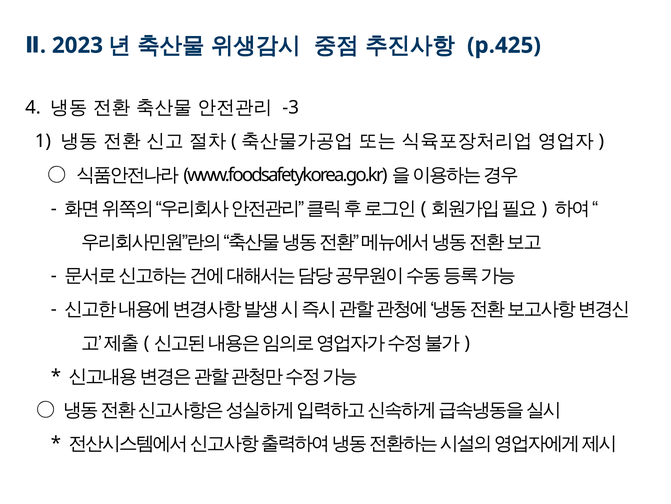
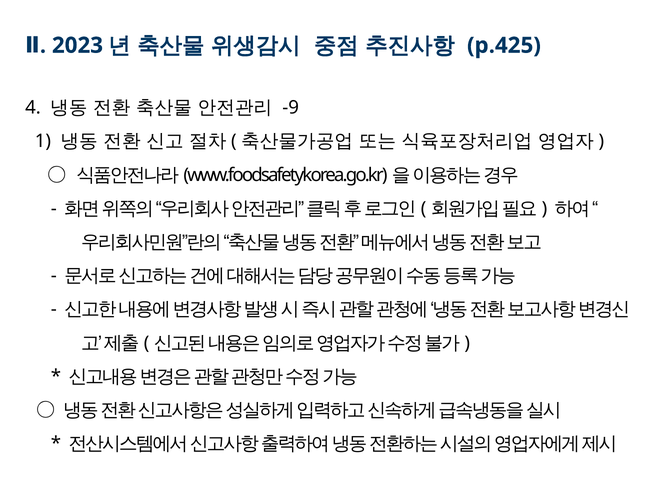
-3: -3 -> -9
